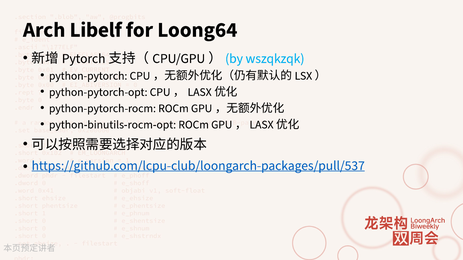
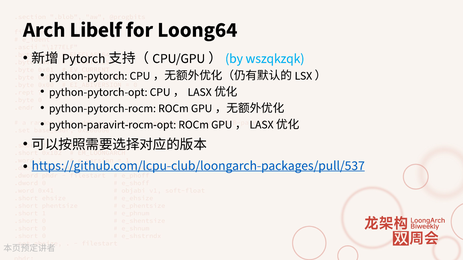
python-binutils-rocm-opt: python-binutils-rocm-opt -> python-paravirt-rocm-opt
